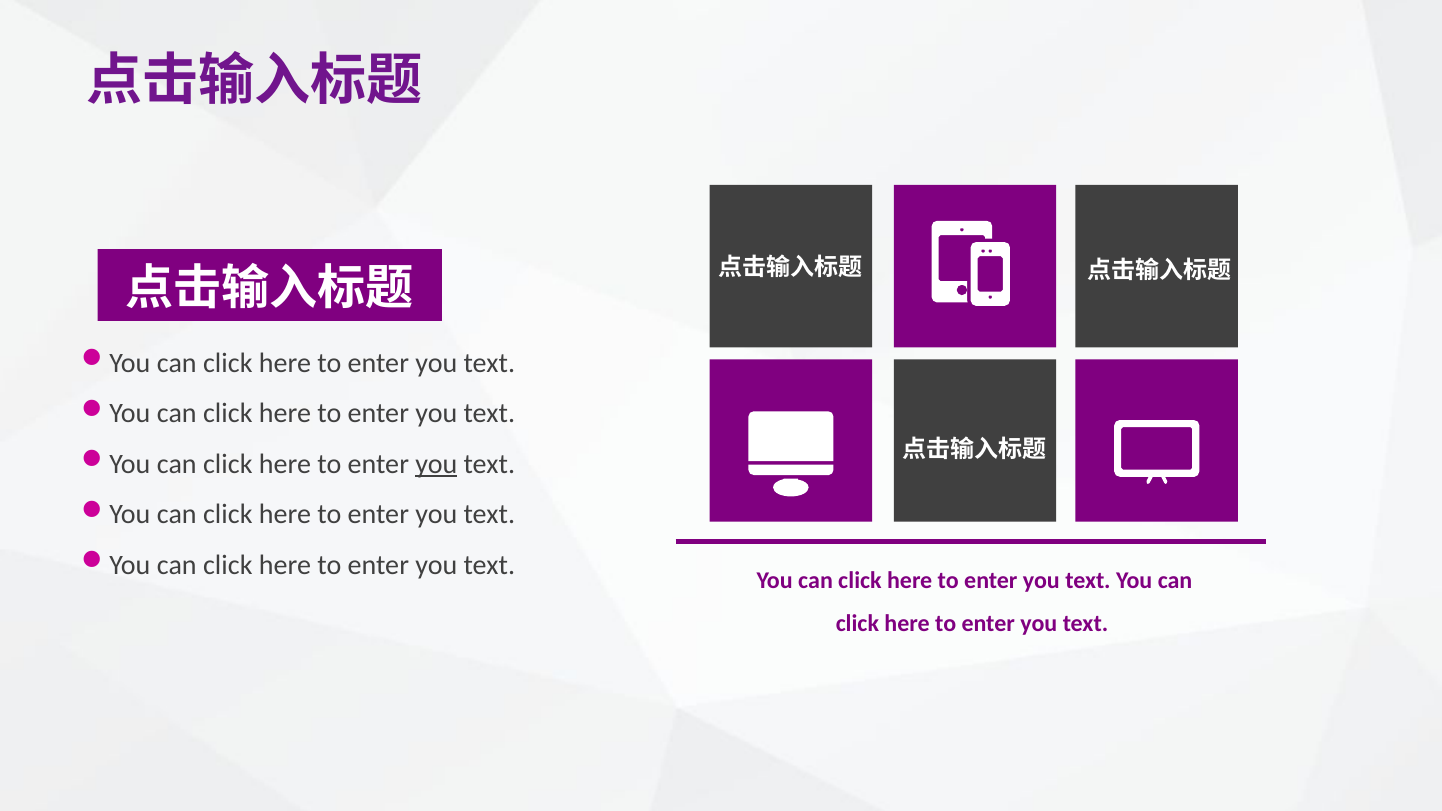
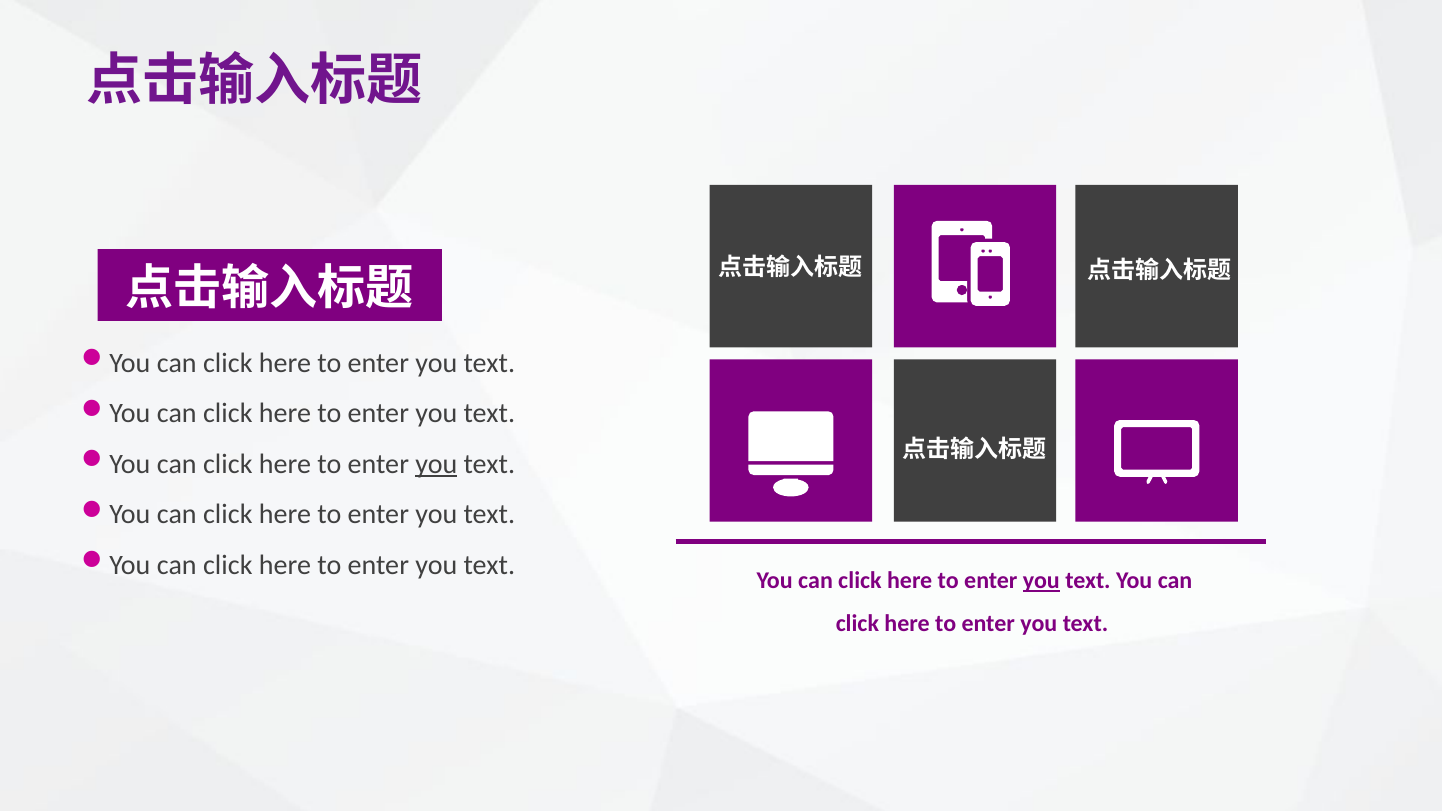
you at (1041, 581) underline: none -> present
